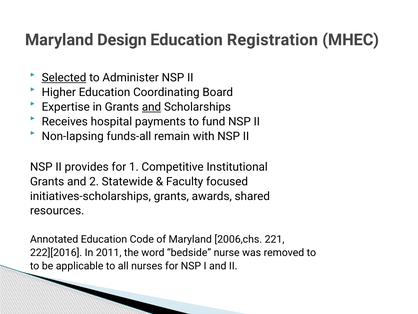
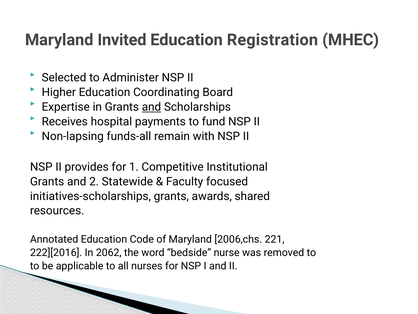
Design: Design -> Invited
Selected underline: present -> none
2011: 2011 -> 2062
